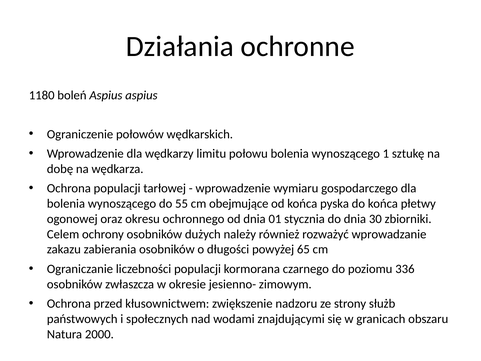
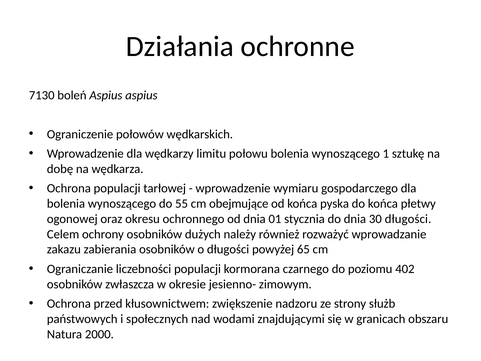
1180: 1180 -> 7130
30 zbiorniki: zbiorniki -> długości
336: 336 -> 402
